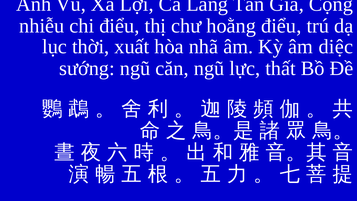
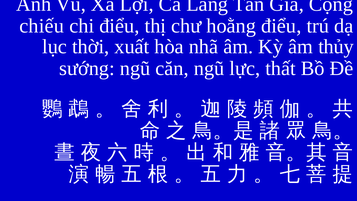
nhiễu: nhiễu -> chiếu
diệc: diệc -> thủy
